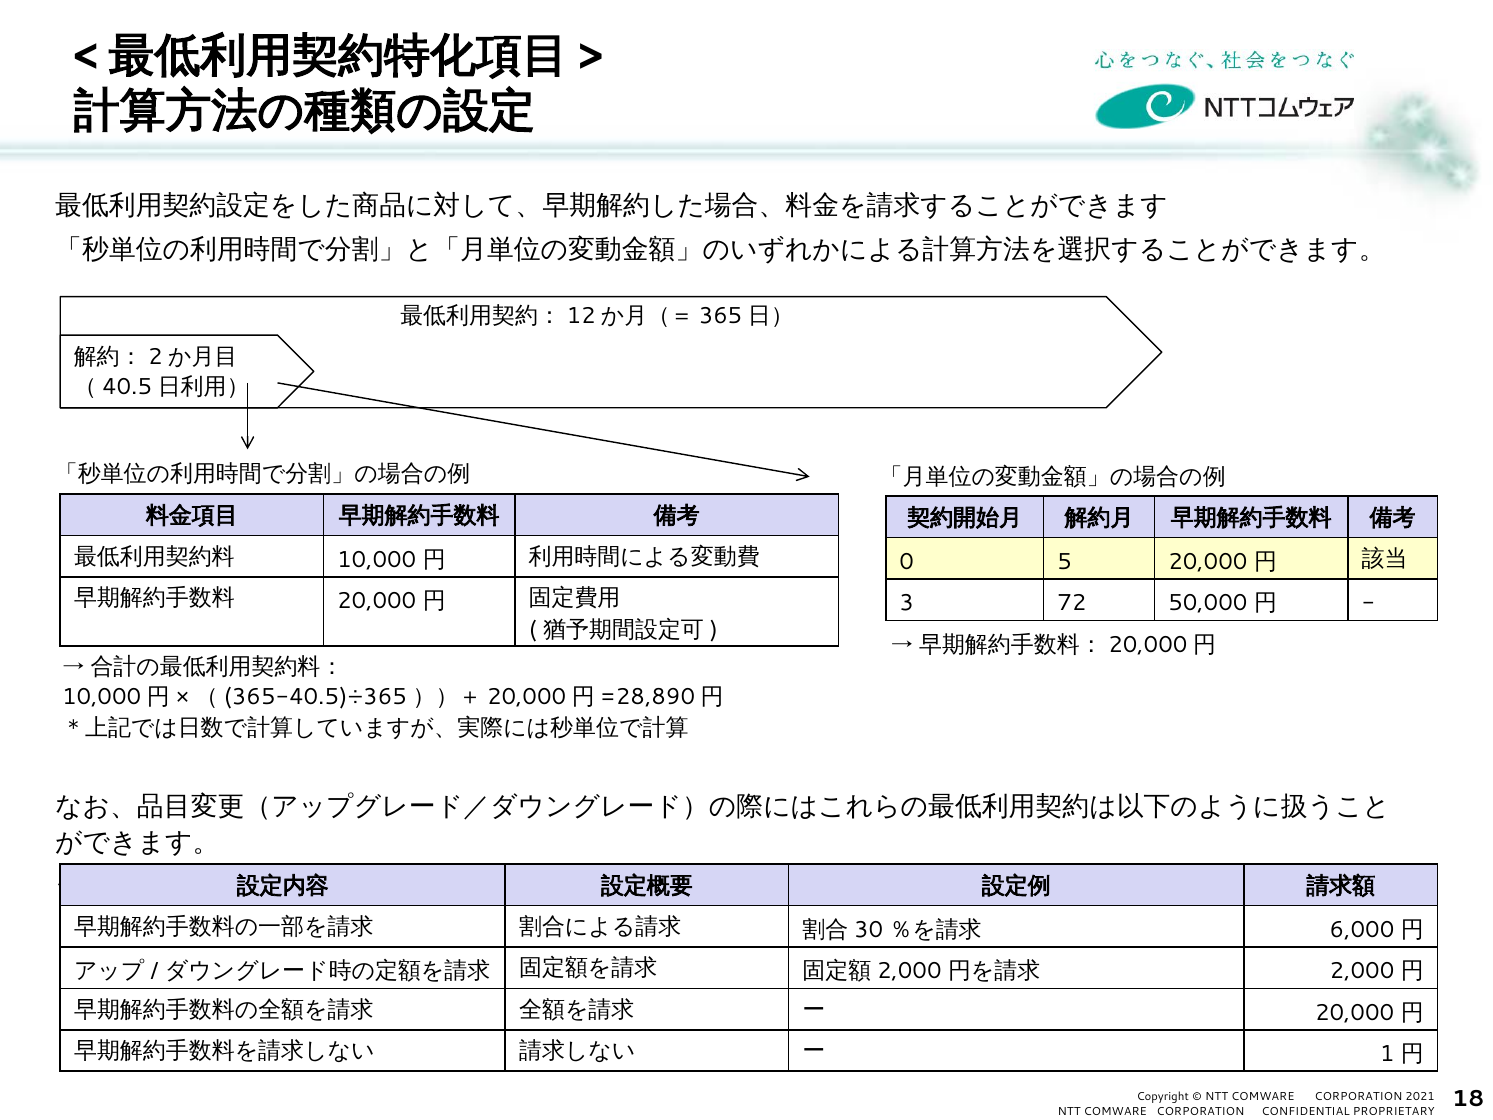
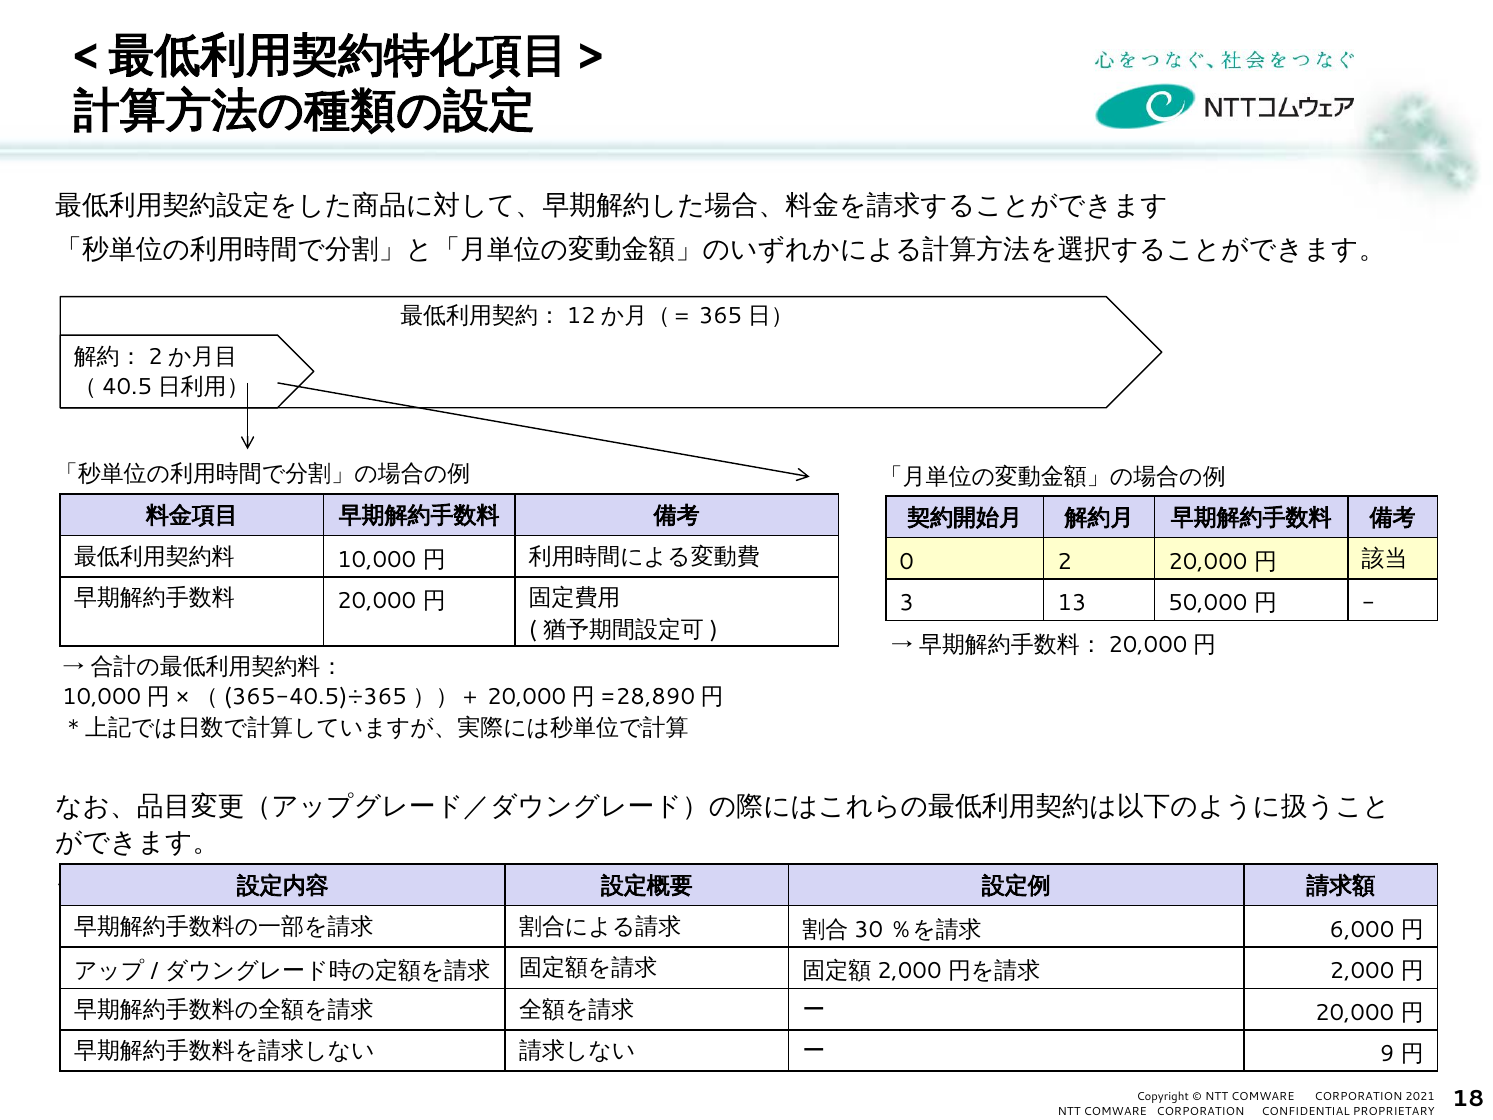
5: 5 -> 2
72: 72 -> 13
1: 1 -> 9
